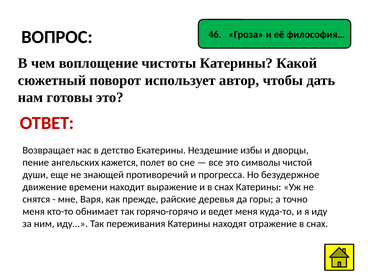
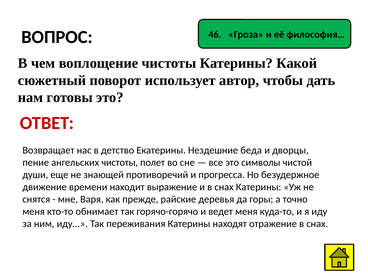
избы: избы -> беда
ангельских кажется: кажется -> чистоты
